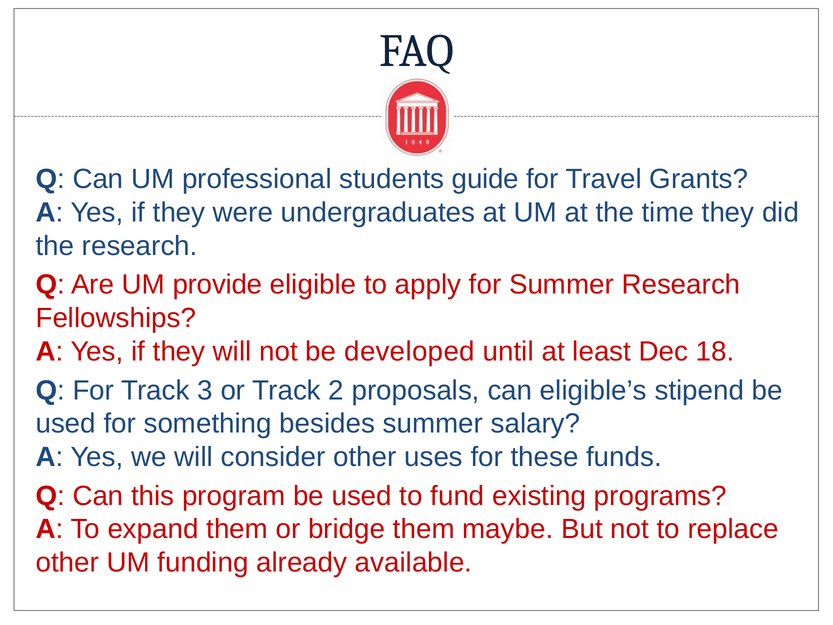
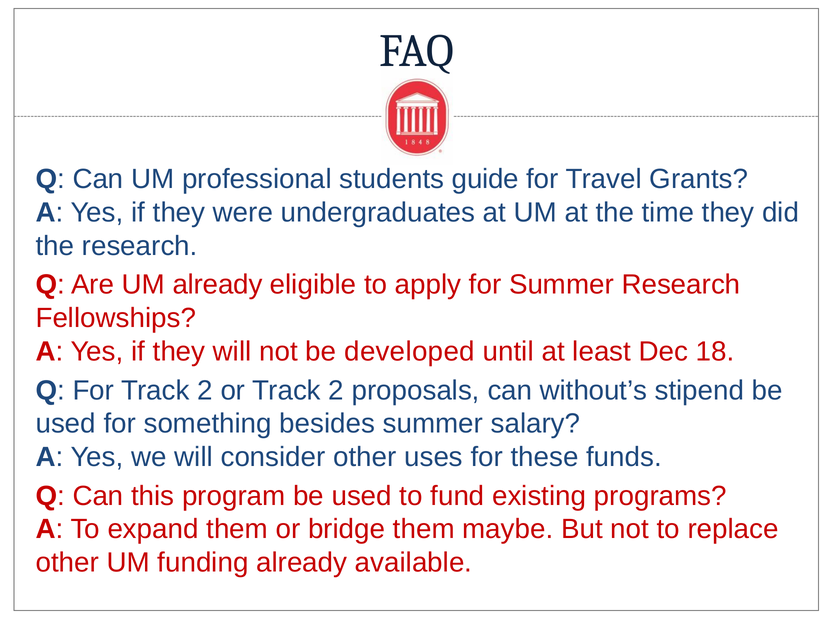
UM provide: provide -> already
For Track 3: 3 -> 2
eligible’s: eligible’s -> without’s
